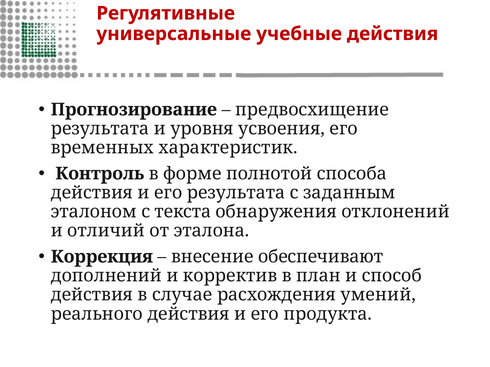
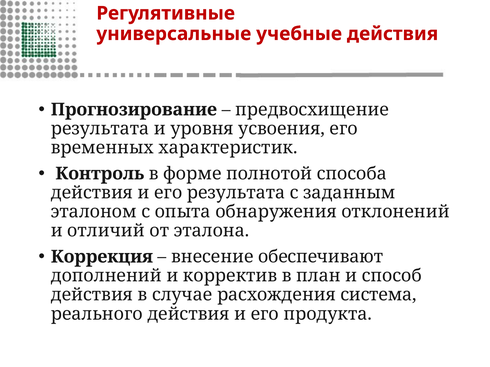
текста: текста -> опыта
умений: умений -> система
